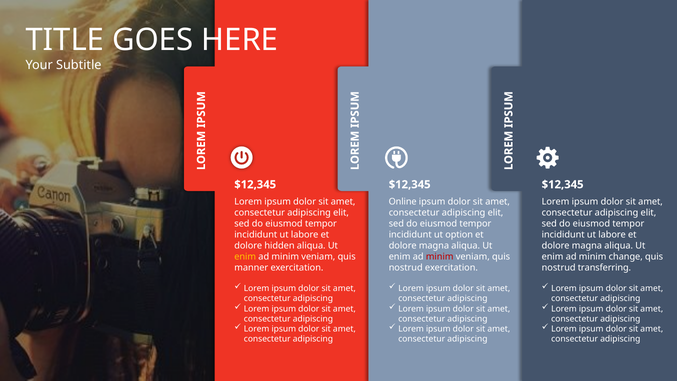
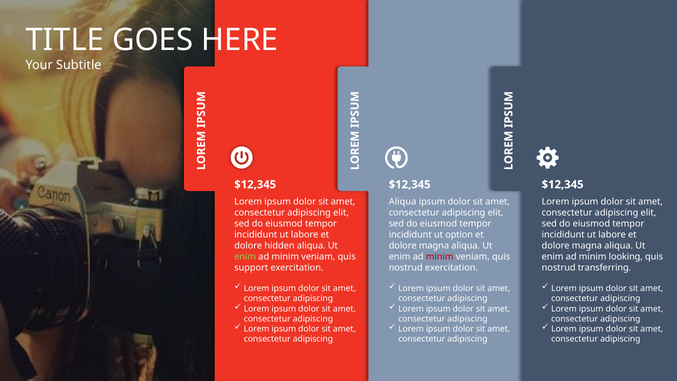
Online at (403, 201): Online -> Aliqua
enim at (245, 257) colour: yellow -> light green
change: change -> looking
manner: manner -> support
